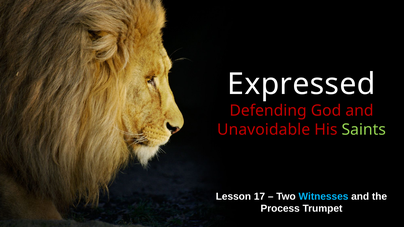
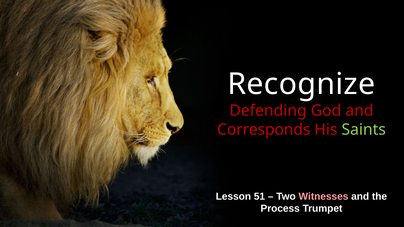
Expressed: Expressed -> Recognize
Unavoidable: Unavoidable -> Corresponds
17: 17 -> 51
Witnesses colour: light blue -> pink
